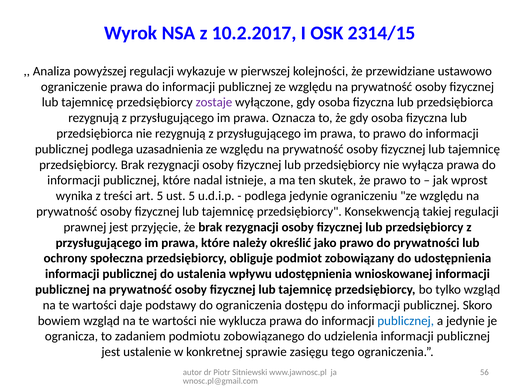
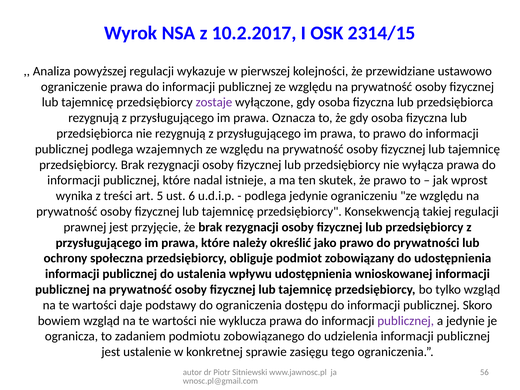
uzasadnienia: uzasadnienia -> wzajemnych
ust 5: 5 -> 6
publicznej at (406, 321) colour: blue -> purple
